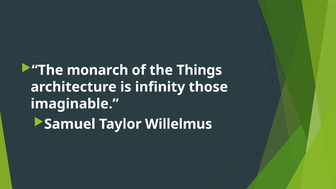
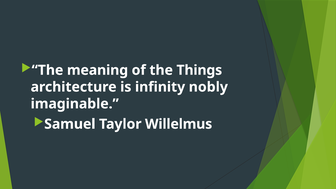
monarch: monarch -> meaning
those: those -> nobly
